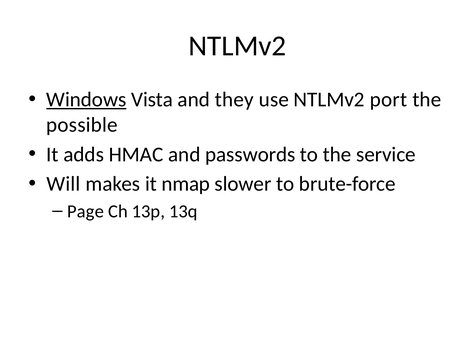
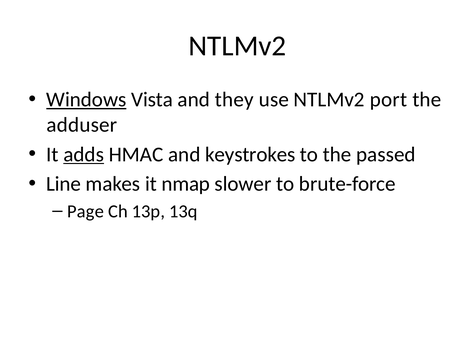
possible: possible -> adduser
adds underline: none -> present
passwords: passwords -> keystrokes
service: service -> passed
Will: Will -> Line
